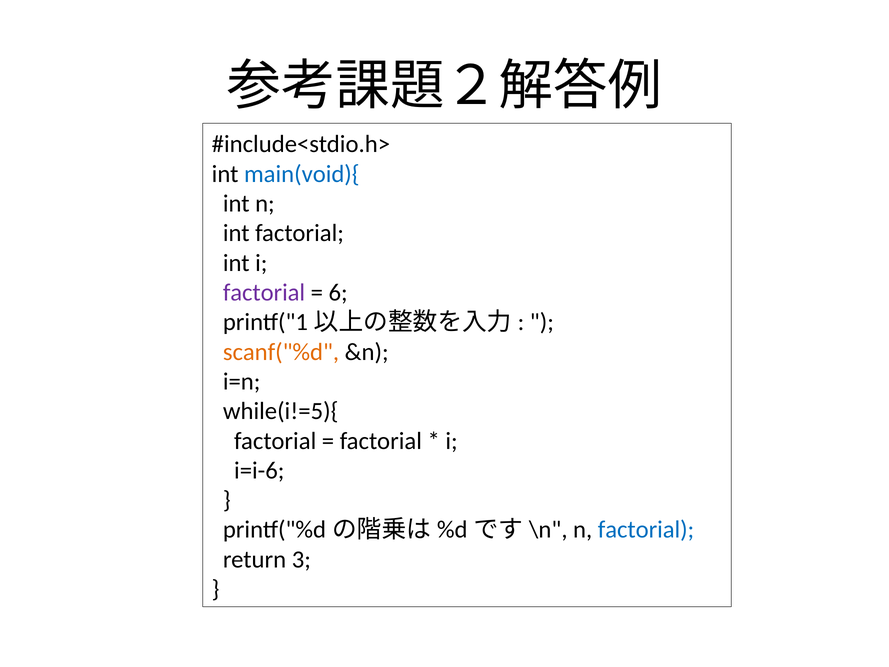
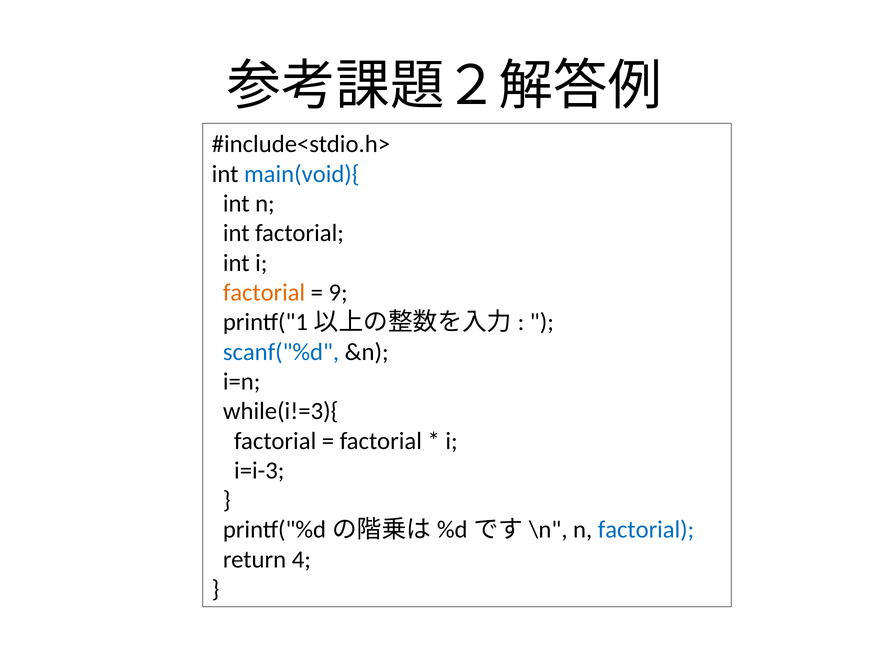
factorial at (264, 292) colour: purple -> orange
6: 6 -> 9
scanf("%d colour: orange -> blue
while(i!=5){: while(i!=5){ -> while(i!=3){
i=i-6: i=i-6 -> i=i-3
3: 3 -> 4
